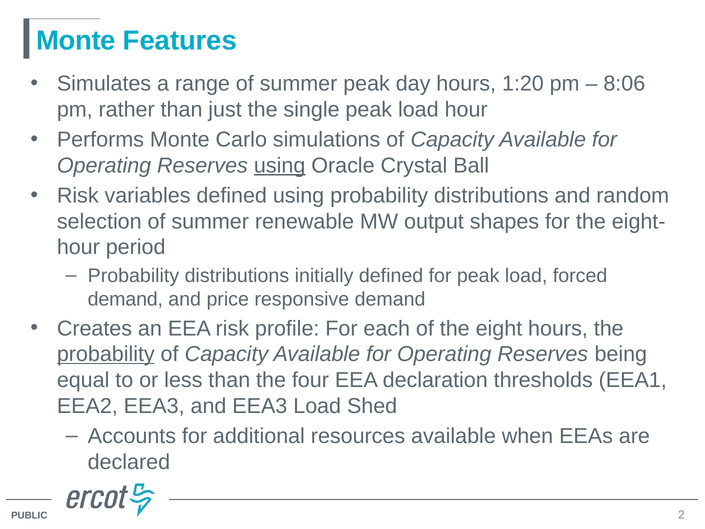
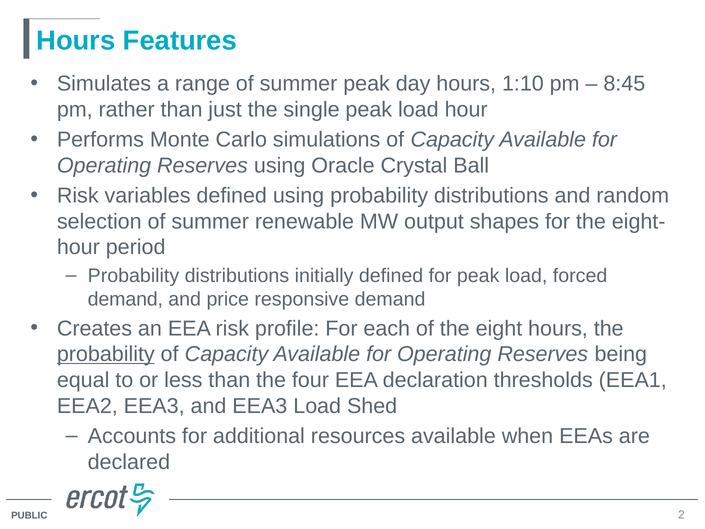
Monte at (76, 41): Monte -> Hours
1:20: 1:20 -> 1:10
8:06: 8:06 -> 8:45
using at (280, 165) underline: present -> none
